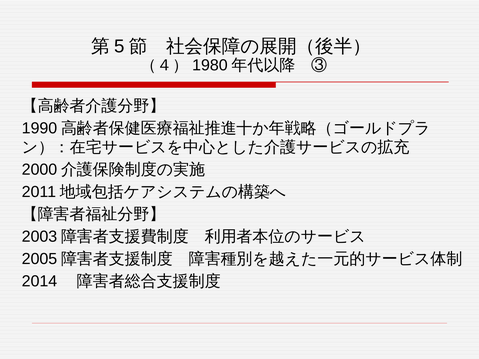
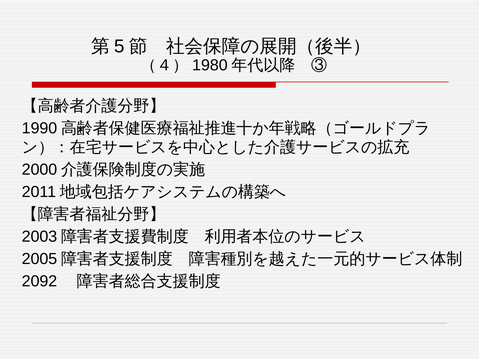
2014: 2014 -> 2092
